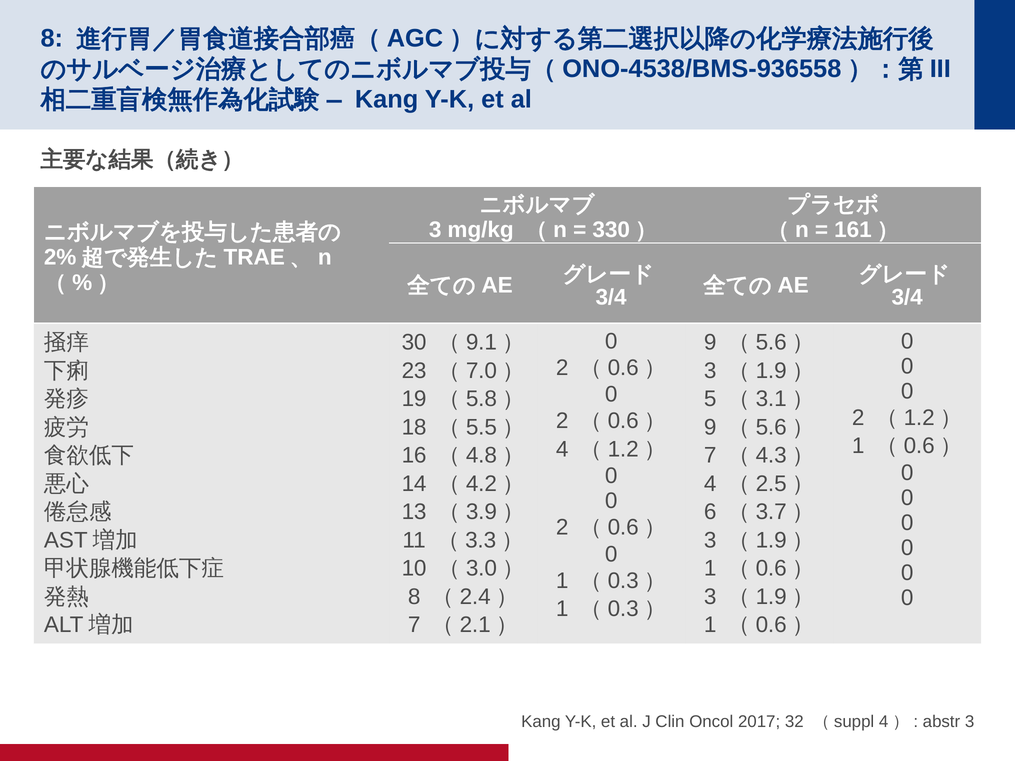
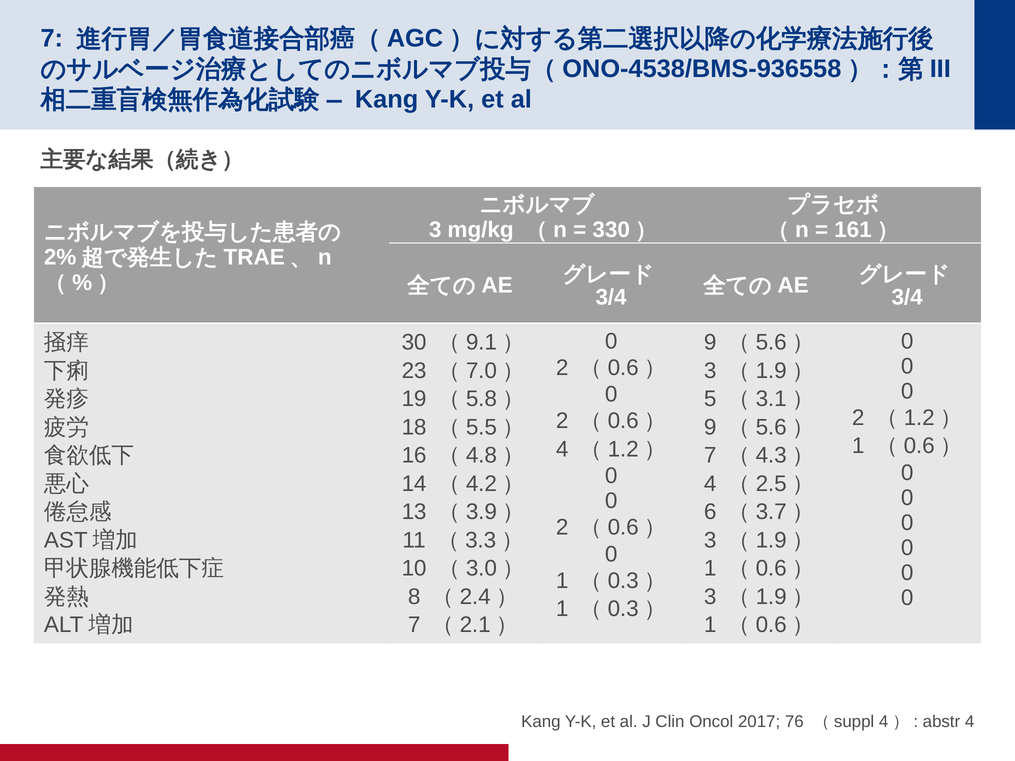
8 at (52, 39): 8 -> 7
32: 32 -> 76
abstr 3: 3 -> 4
